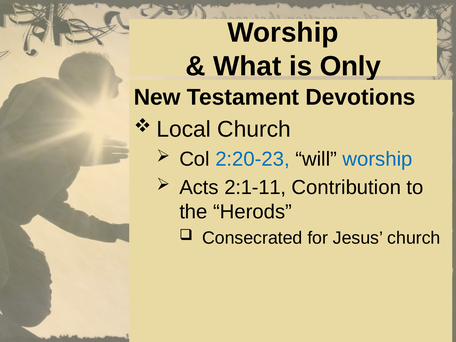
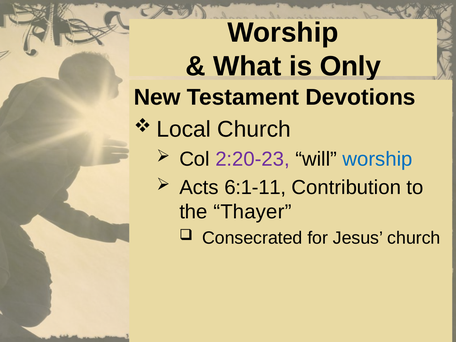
2:20-23 colour: blue -> purple
2:1-11: 2:1-11 -> 6:1-11
Herods: Herods -> Thayer
